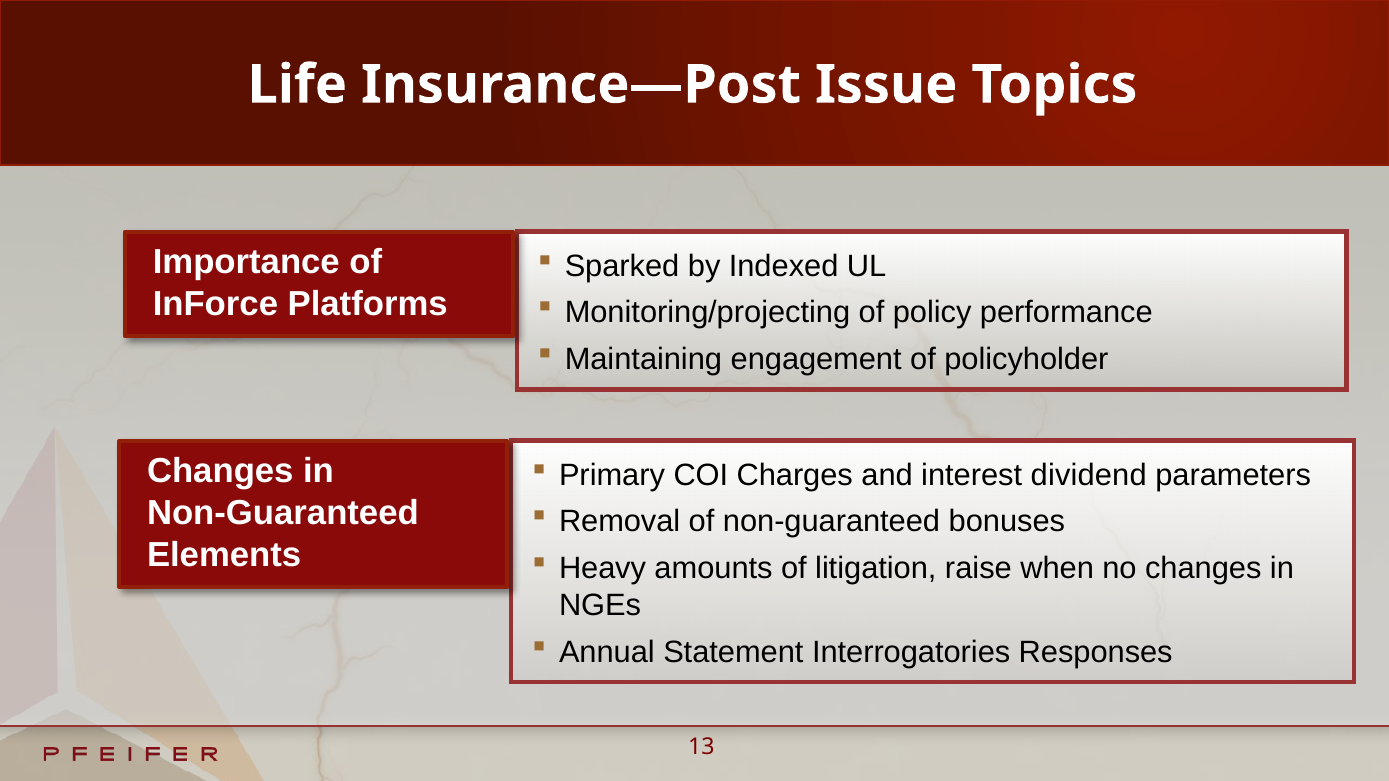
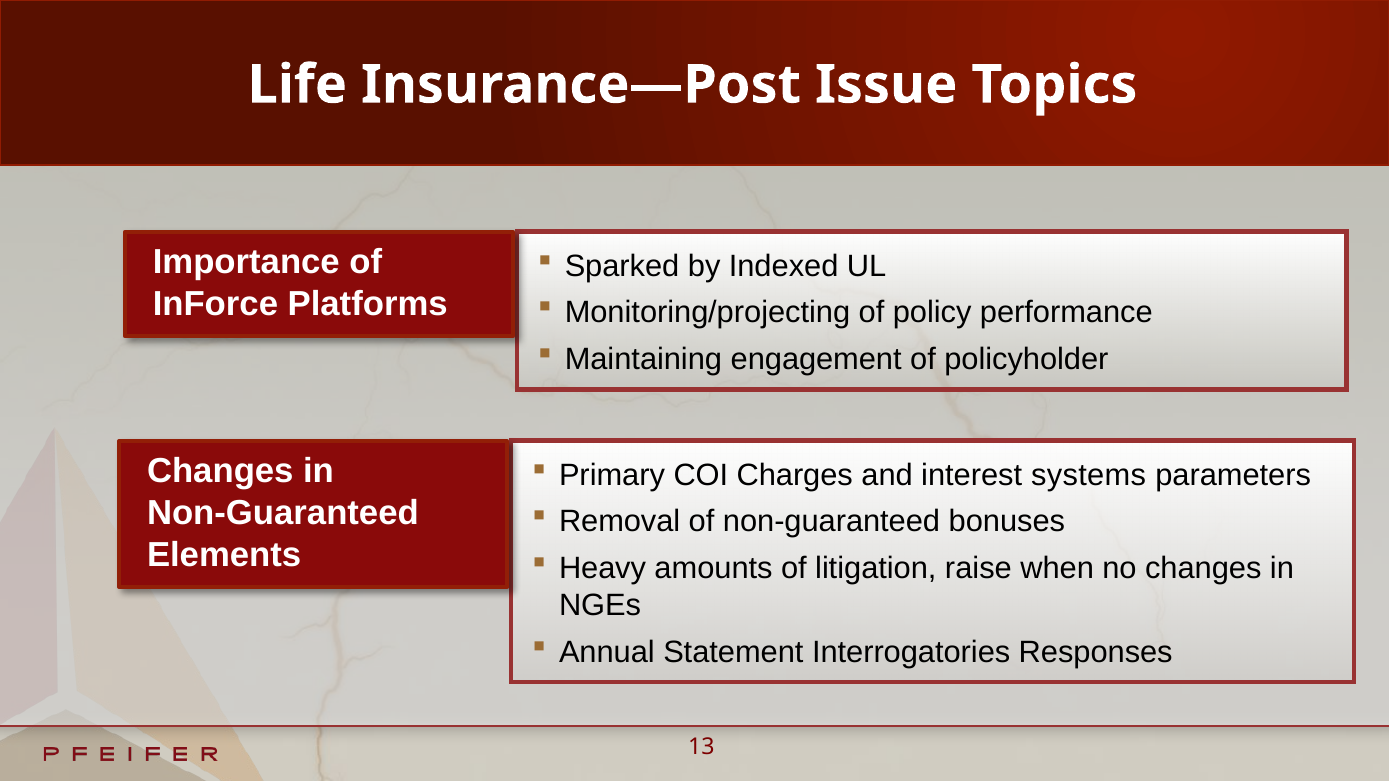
dividend: dividend -> systems
